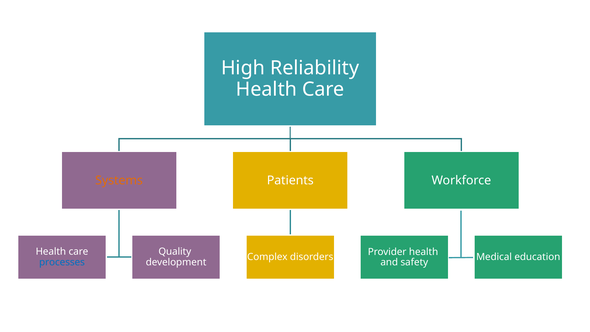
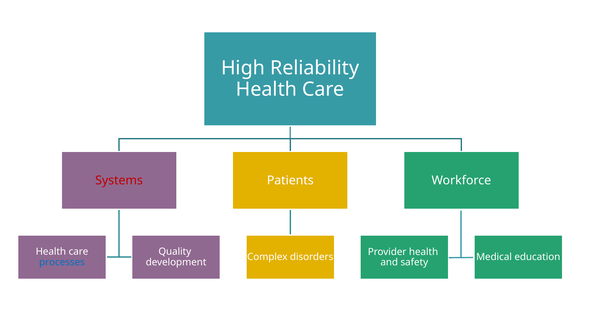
Systems colour: orange -> red
